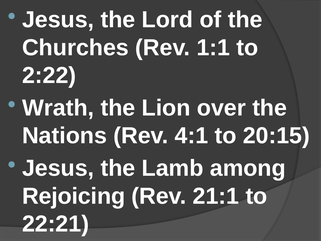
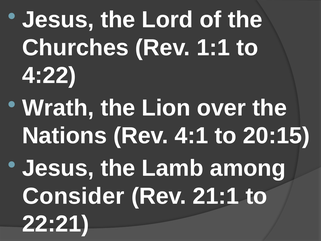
2:22: 2:22 -> 4:22
Rejoicing: Rejoicing -> Consider
